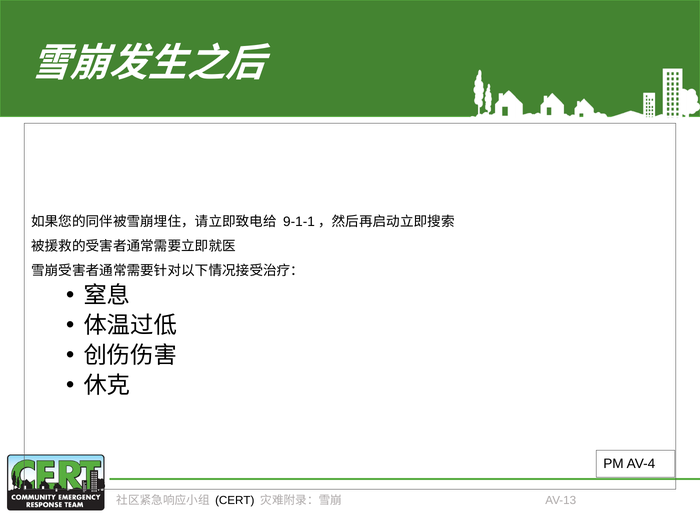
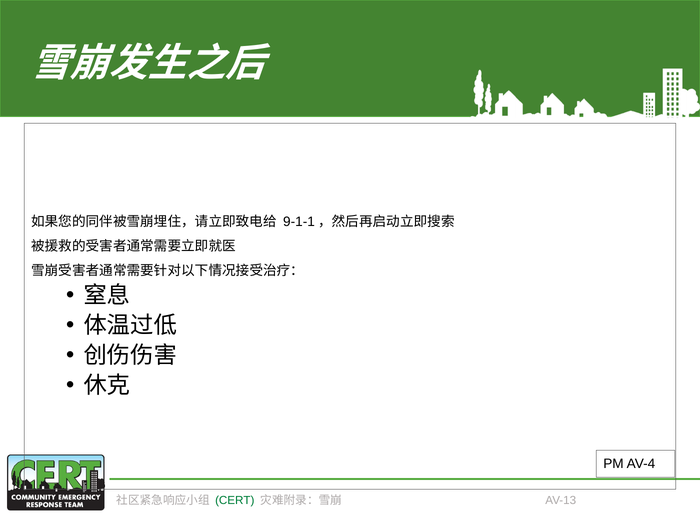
CERT colour: black -> green
